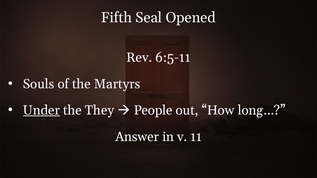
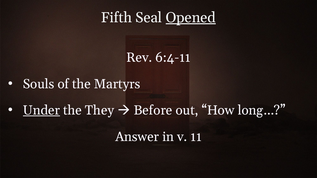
Opened underline: none -> present
6:5-11: 6:5-11 -> 6:4-11
People: People -> Before
